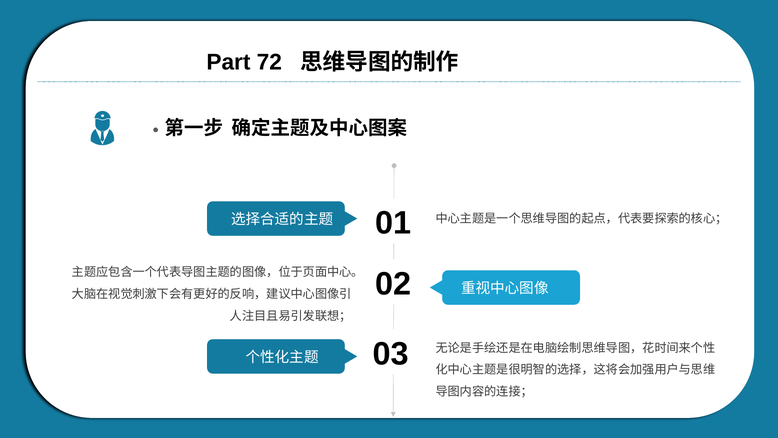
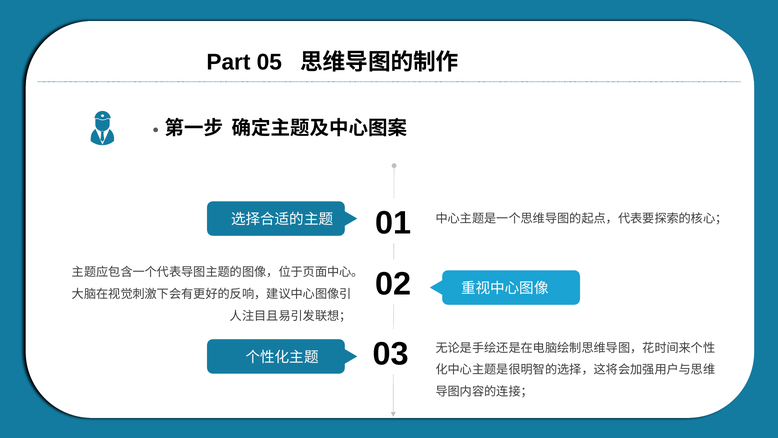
72: 72 -> 05
